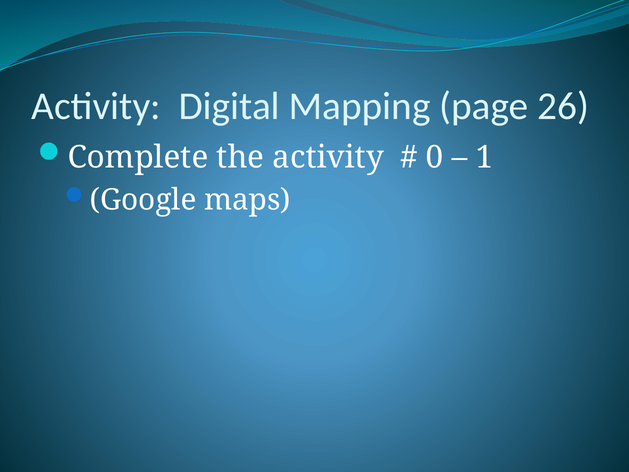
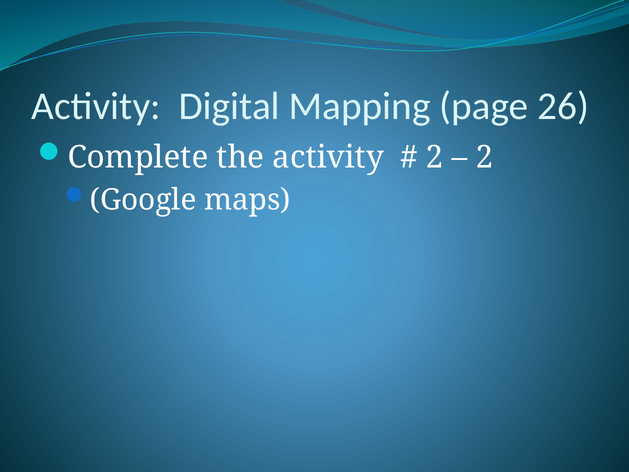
0 at (435, 157): 0 -> 2
1 at (484, 157): 1 -> 2
